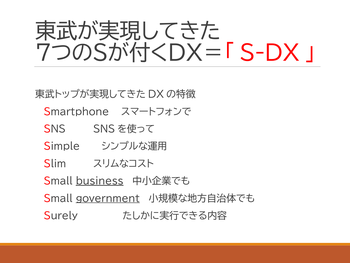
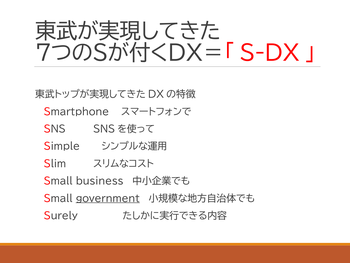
business underline: present -> none
